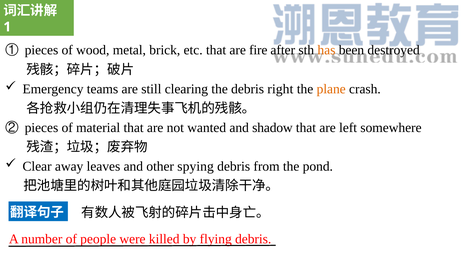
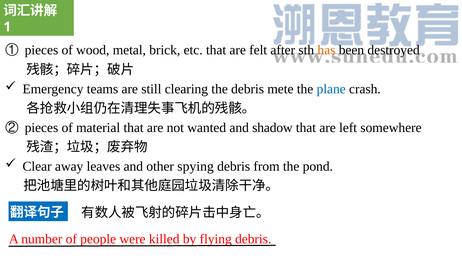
fire: fire -> felt
right: right -> mete
plane colour: orange -> blue
